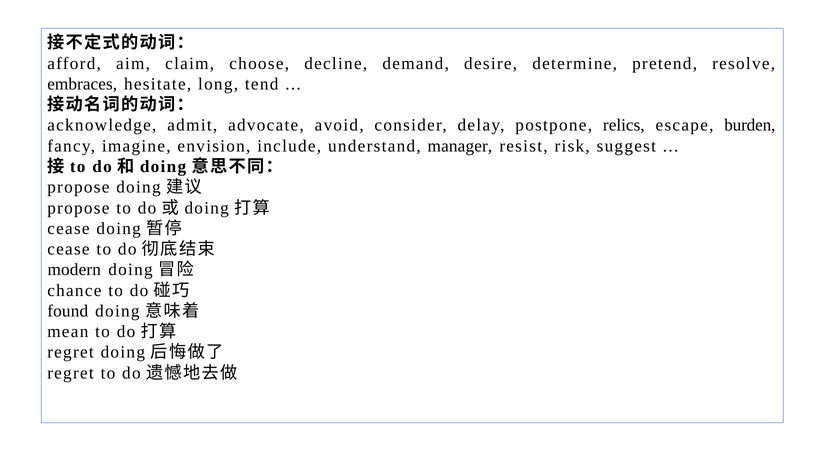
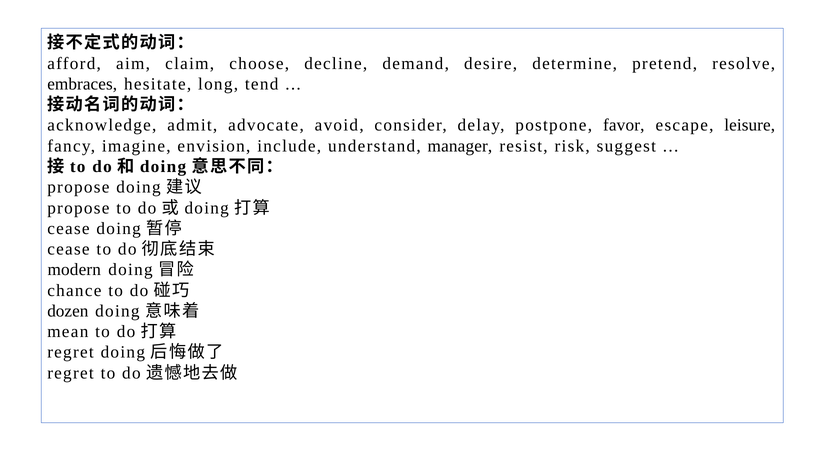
relics: relics -> favor
burden: burden -> leisure
found: found -> dozen
